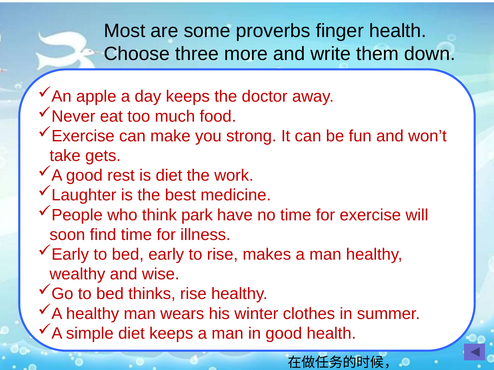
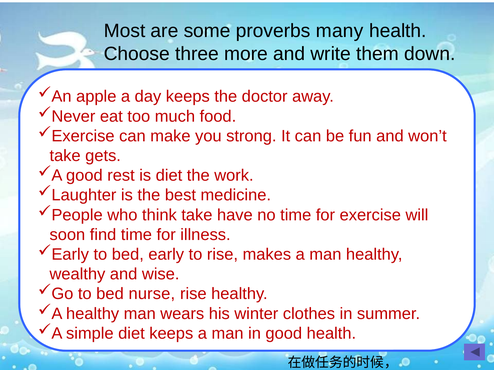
finger: finger -> many
think park: park -> take
thinks: thinks -> nurse
